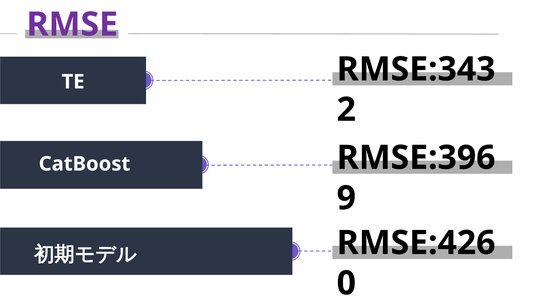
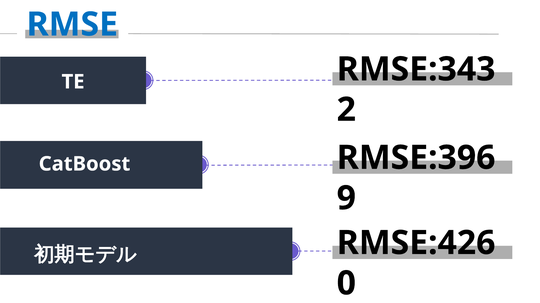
RMSE colour: purple -> blue
